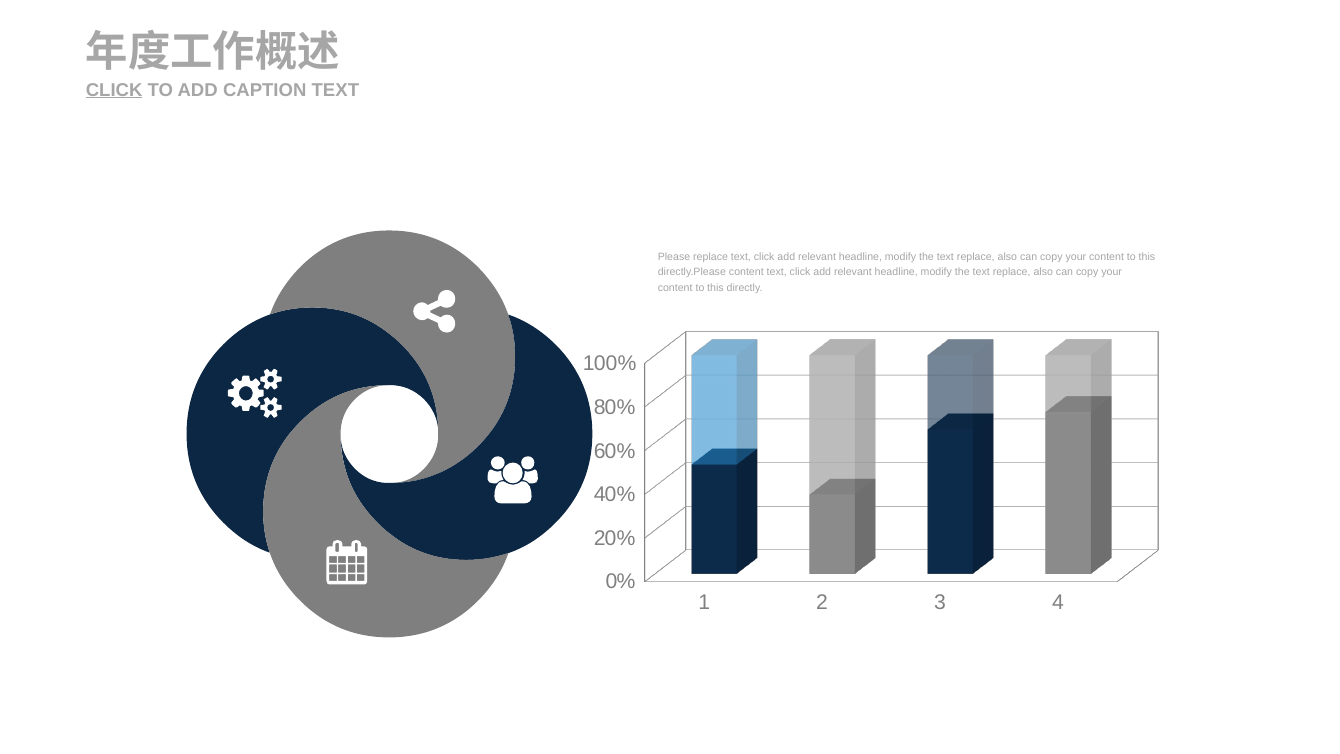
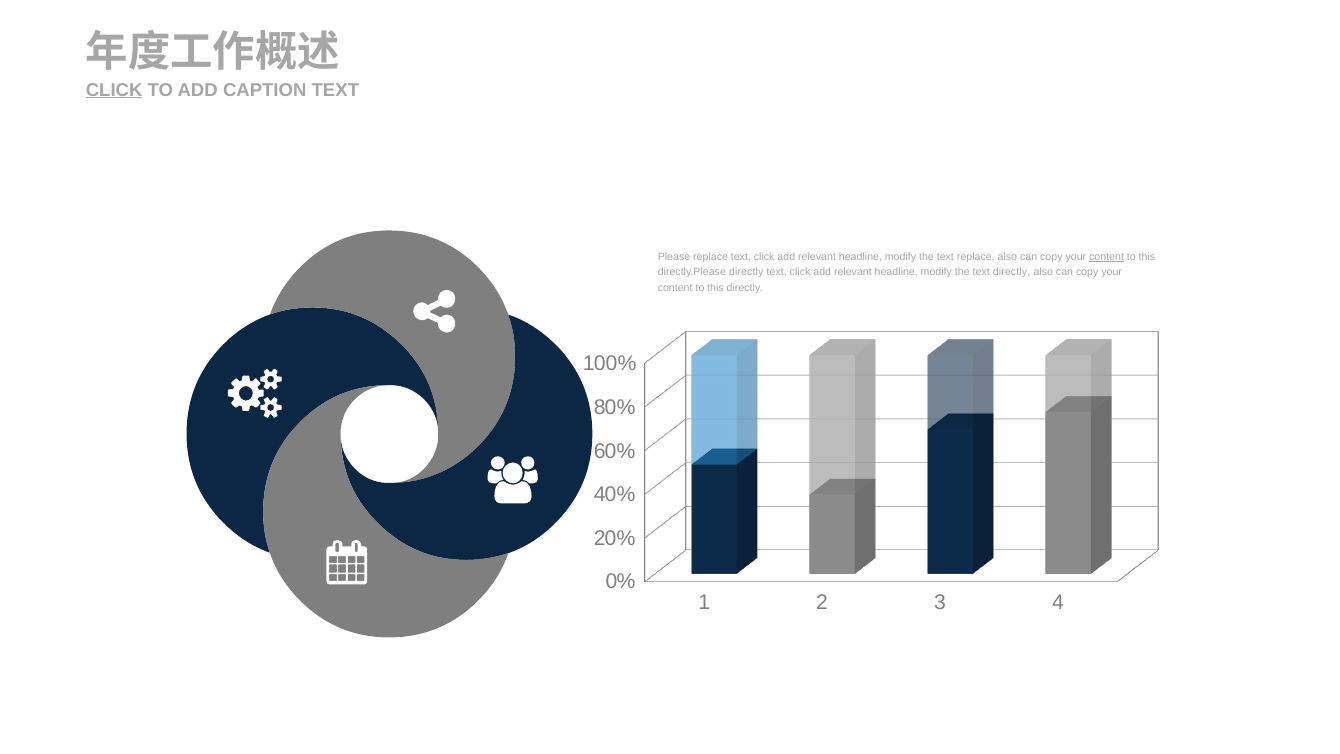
content at (1107, 257) underline: none -> present
directly.Please content: content -> directly
replace at (1012, 272): replace -> directly
